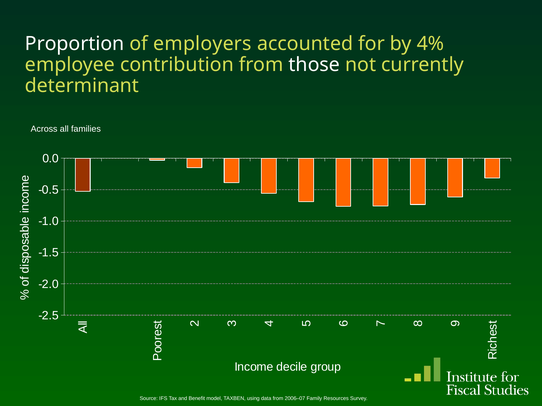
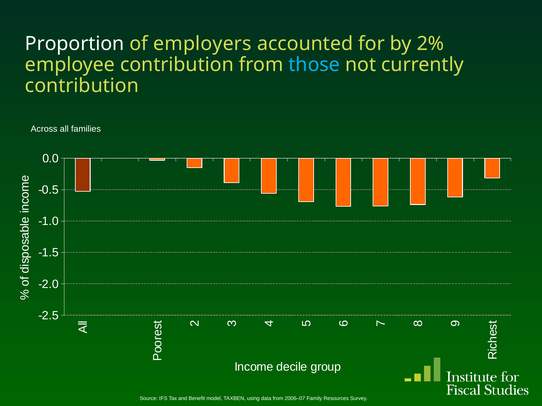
4%: 4% -> 2%
those colour: white -> light blue
determinant at (82, 86): determinant -> contribution
